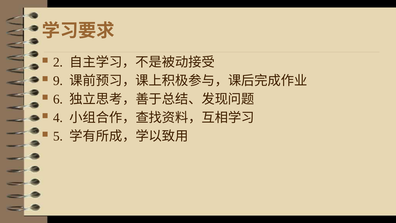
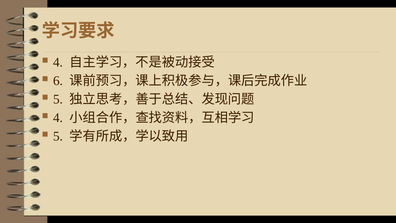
2 at (58, 62): 2 -> 4
9: 9 -> 6
6 at (58, 99): 6 -> 5
